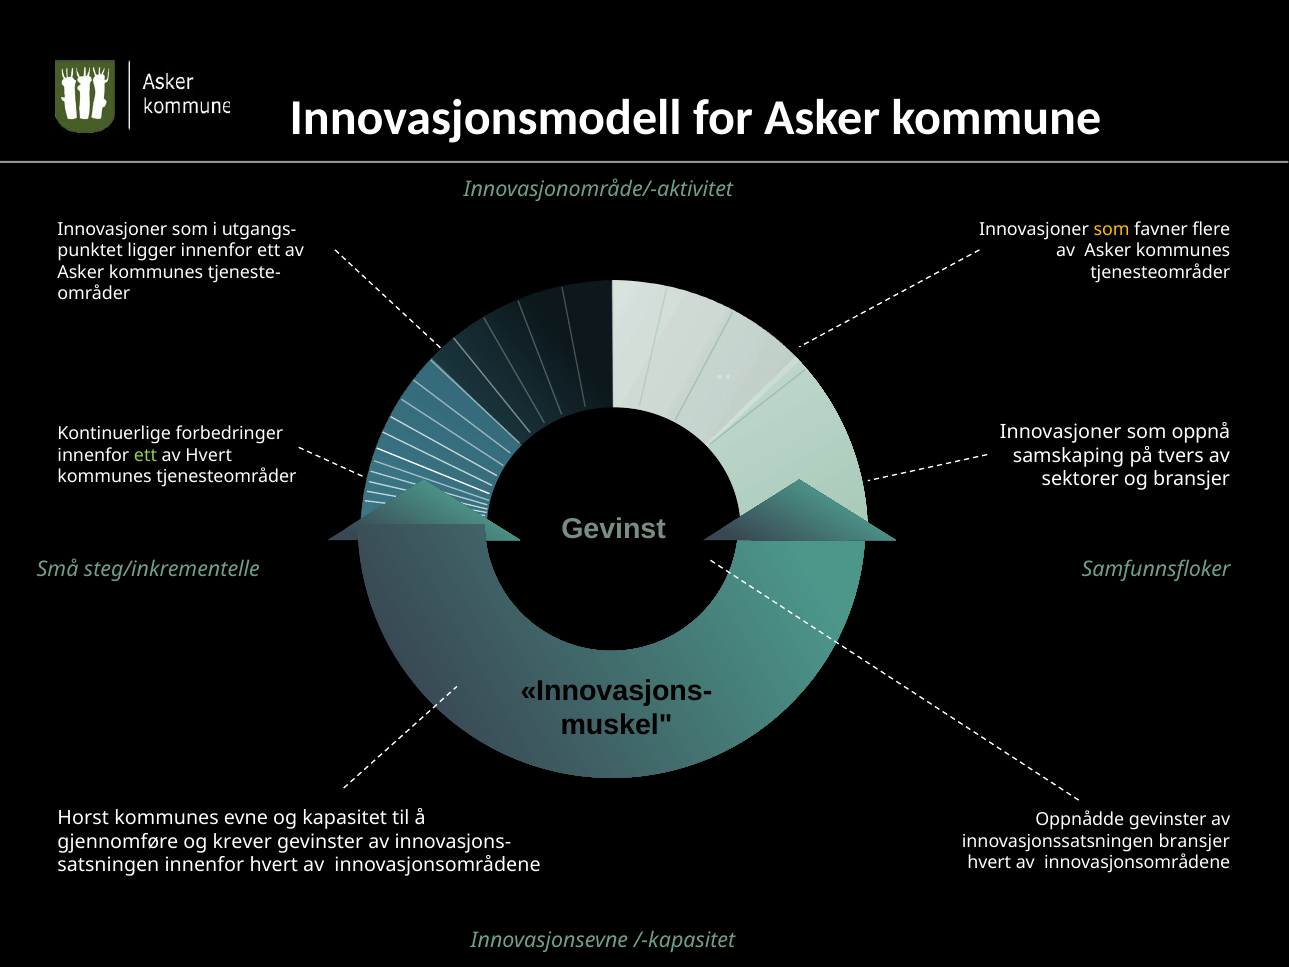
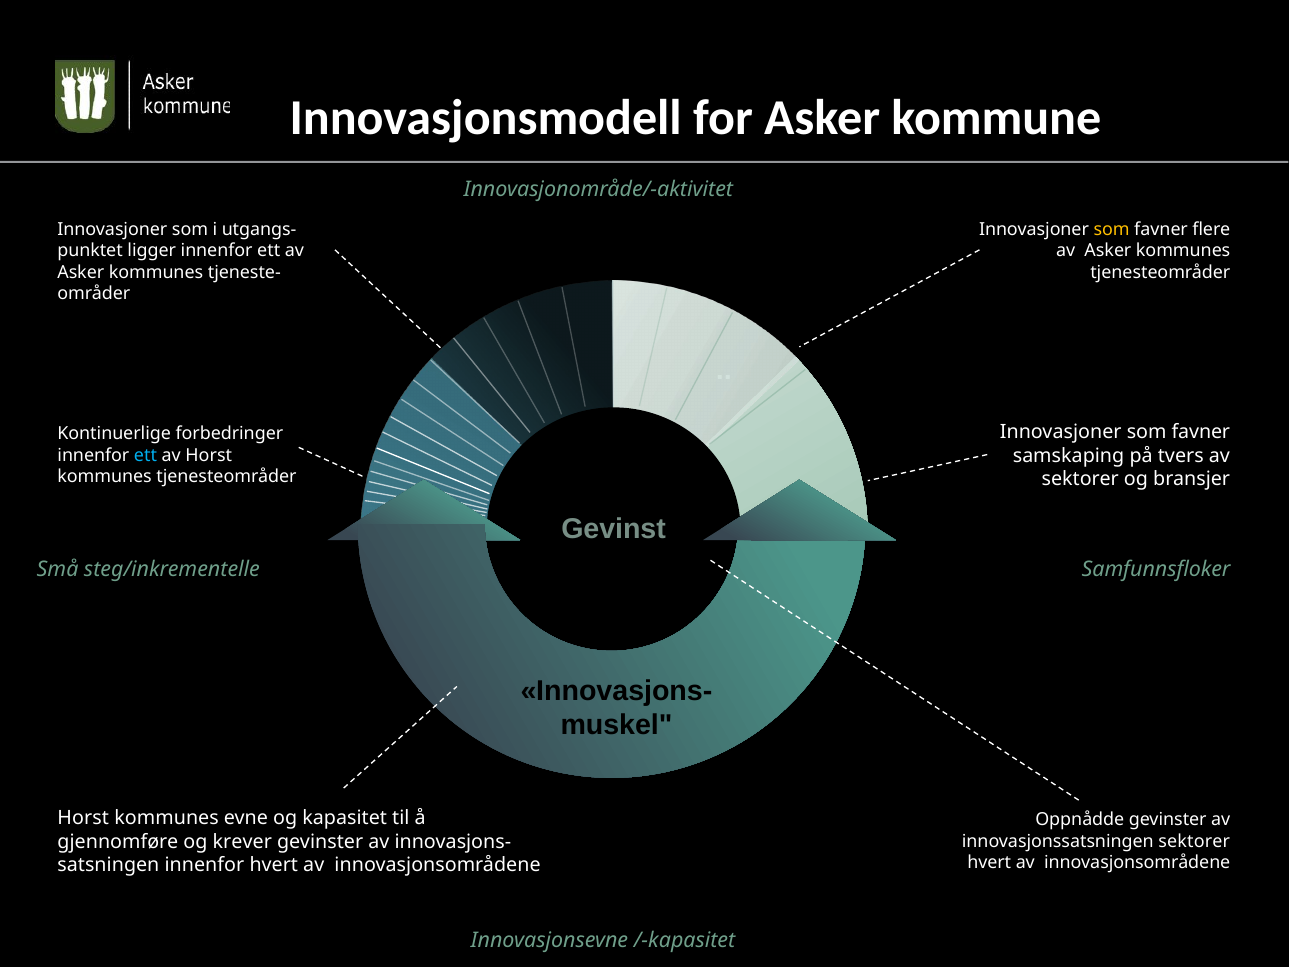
oppnå at (1201, 432): oppnå -> favner
ett at (145, 455) colour: light green -> light blue
av Hvert: Hvert -> Horst
bransjer at (1194, 841): bransjer -> sektorer
